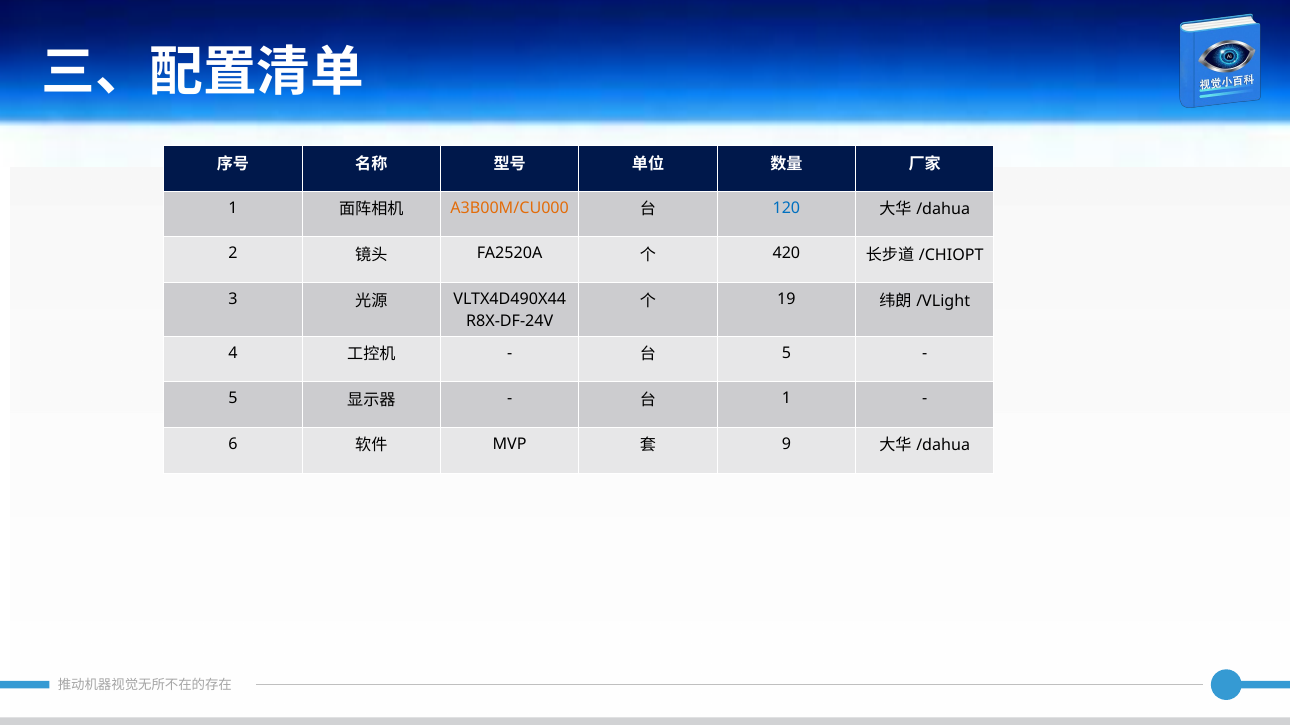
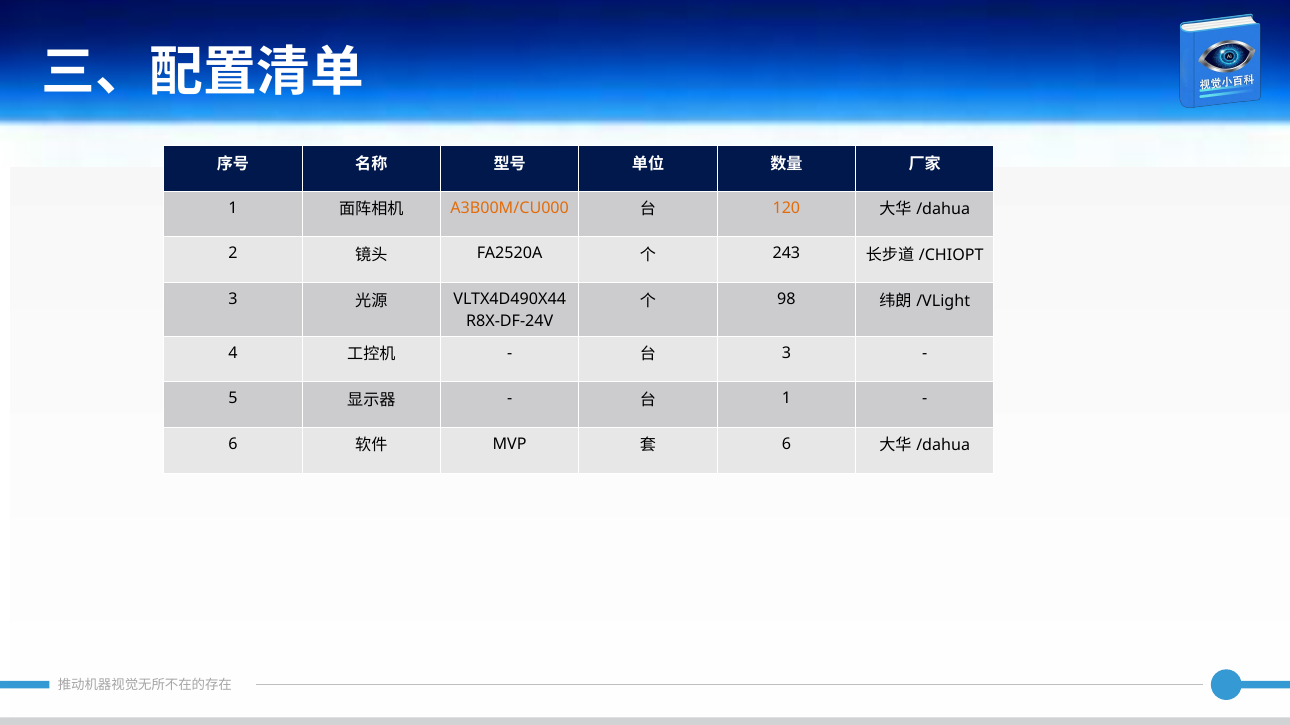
120 colour: blue -> orange
420: 420 -> 243
19: 19 -> 98
5 at (786, 353): 5 -> 3
9 at (786, 445): 9 -> 6
